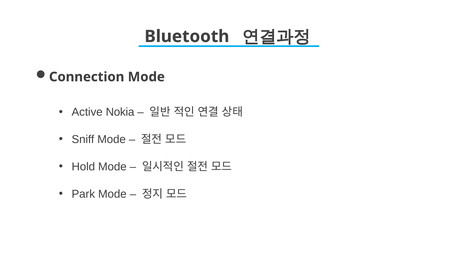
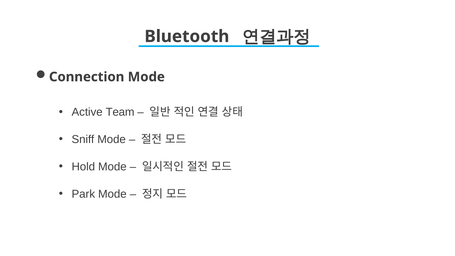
Nokia: Nokia -> Team
